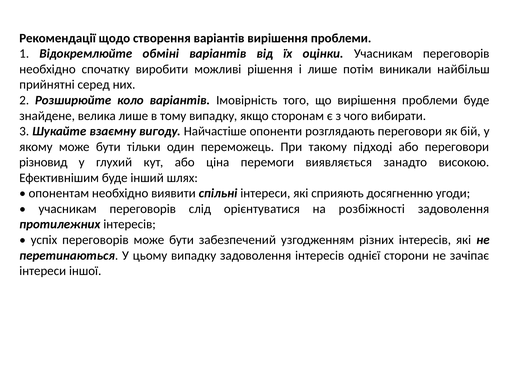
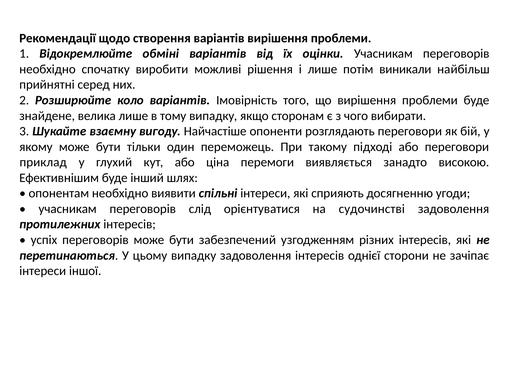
різновид: різновид -> приклад
розбіжності: розбіжності -> судочинстві
